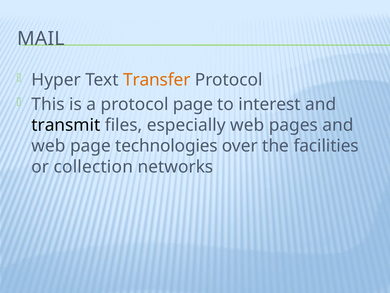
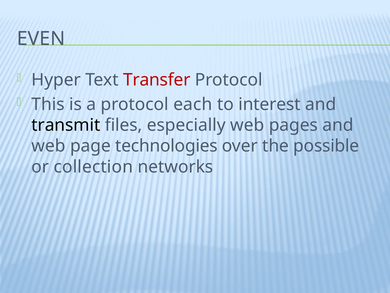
MAIL: MAIL -> EVEN
Transfer colour: orange -> red
protocol page: page -> each
facilities: facilities -> possible
